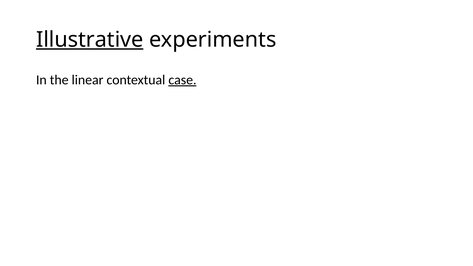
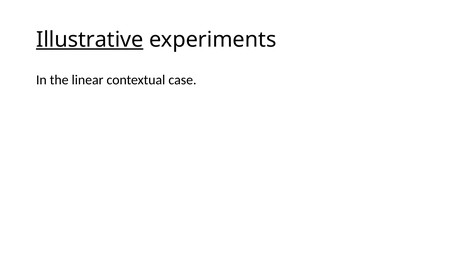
case underline: present -> none
